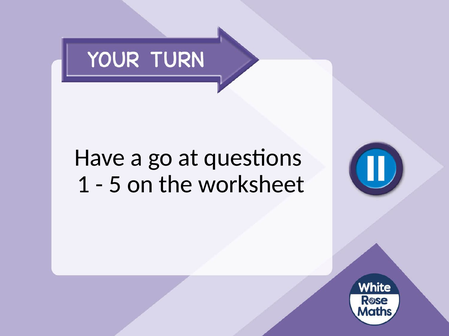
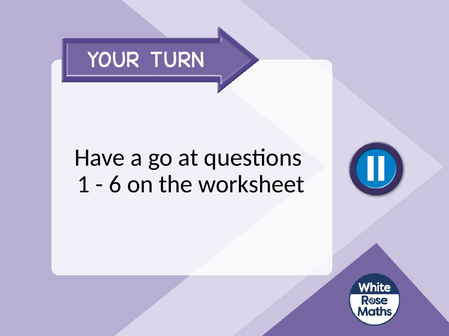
5: 5 -> 6
